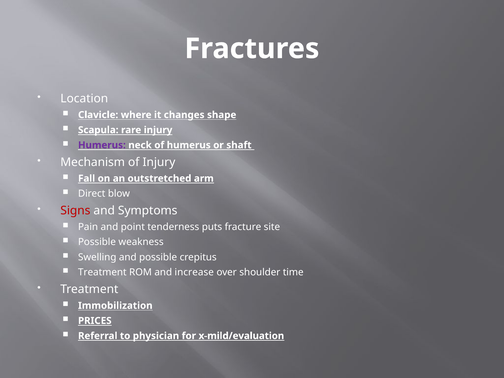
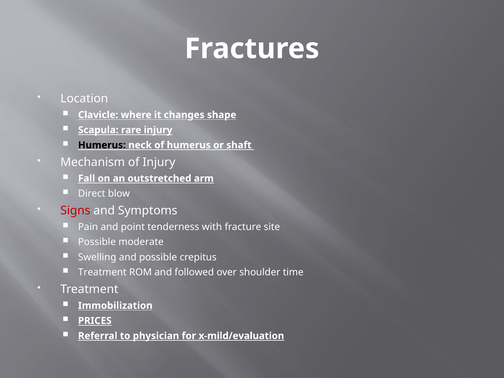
Humerus at (102, 145) colour: purple -> black
puts: puts -> with
weakness: weakness -> moderate
increase: increase -> followed
